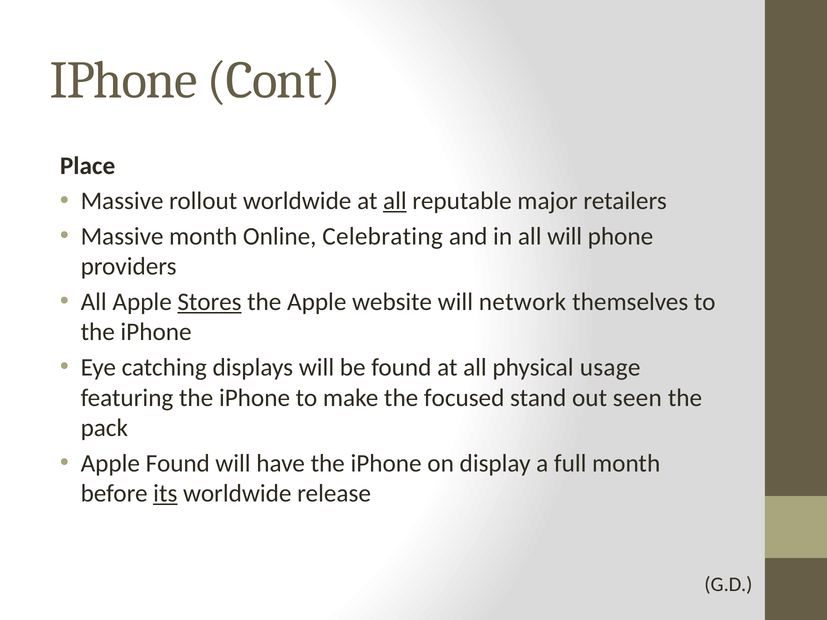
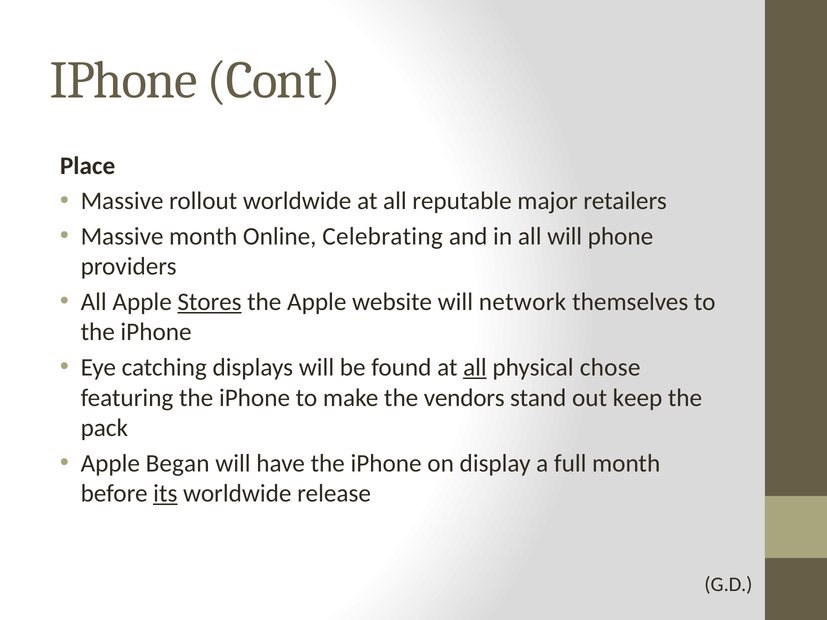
all at (395, 201) underline: present -> none
all at (475, 368) underline: none -> present
usage: usage -> chose
focused: focused -> vendors
seen: seen -> keep
Apple Found: Found -> Began
